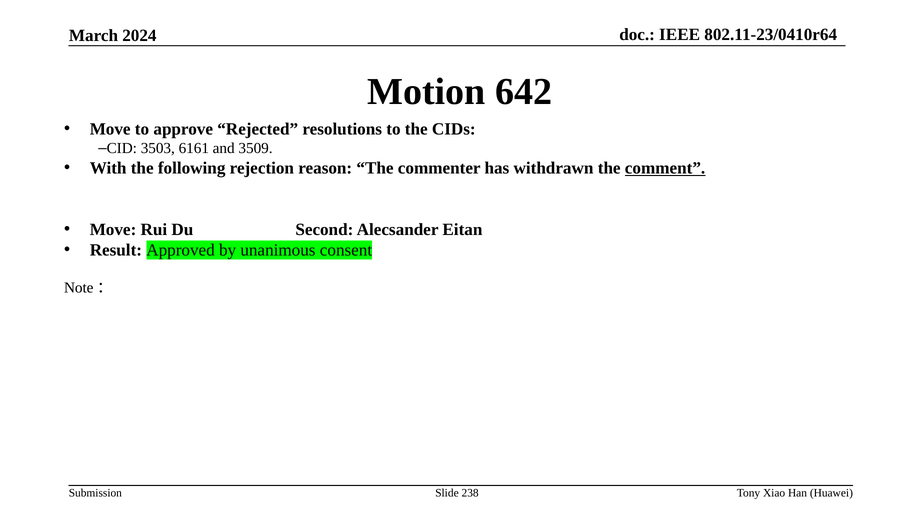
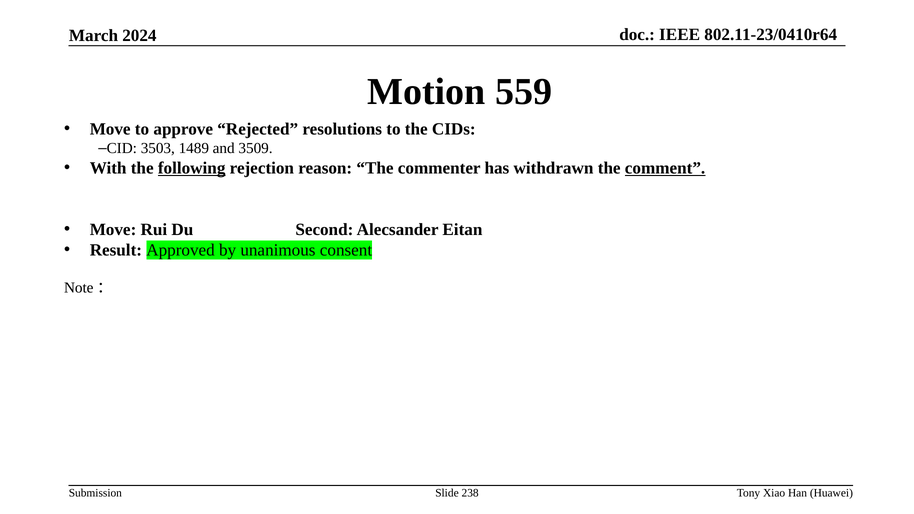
642: 642 -> 559
6161: 6161 -> 1489
following underline: none -> present
